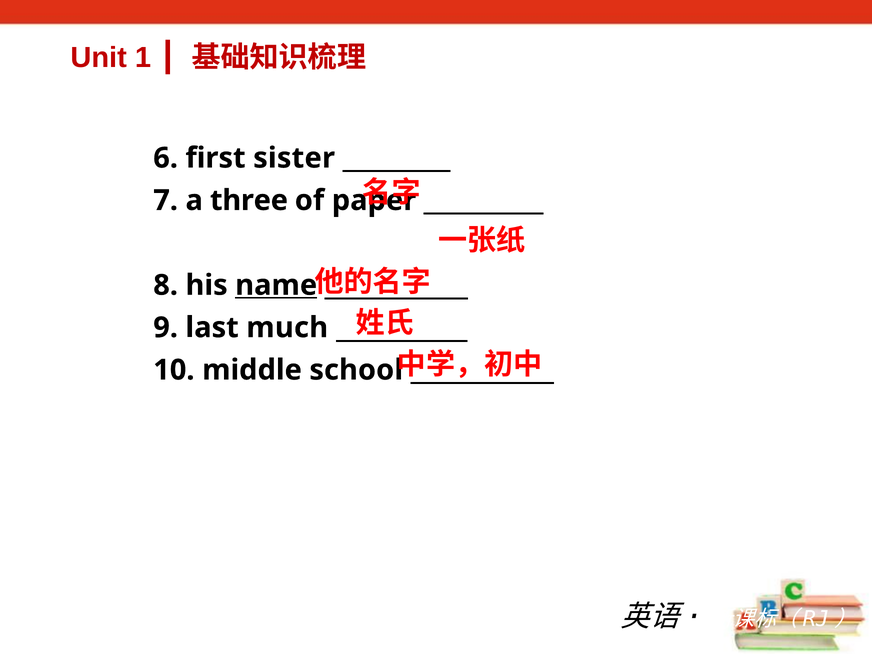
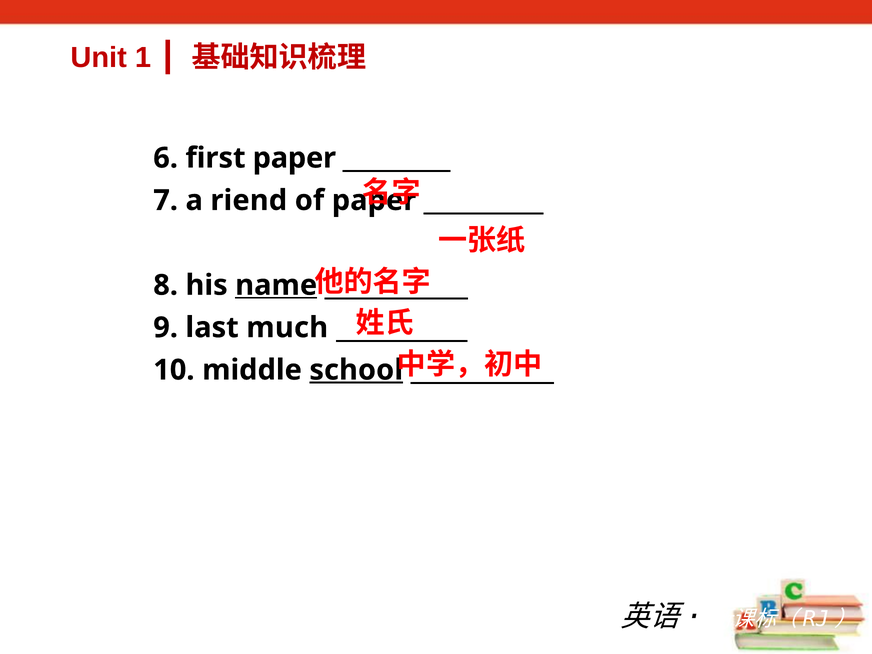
first sister: sister -> paper
three: three -> riend
school underline: none -> present
